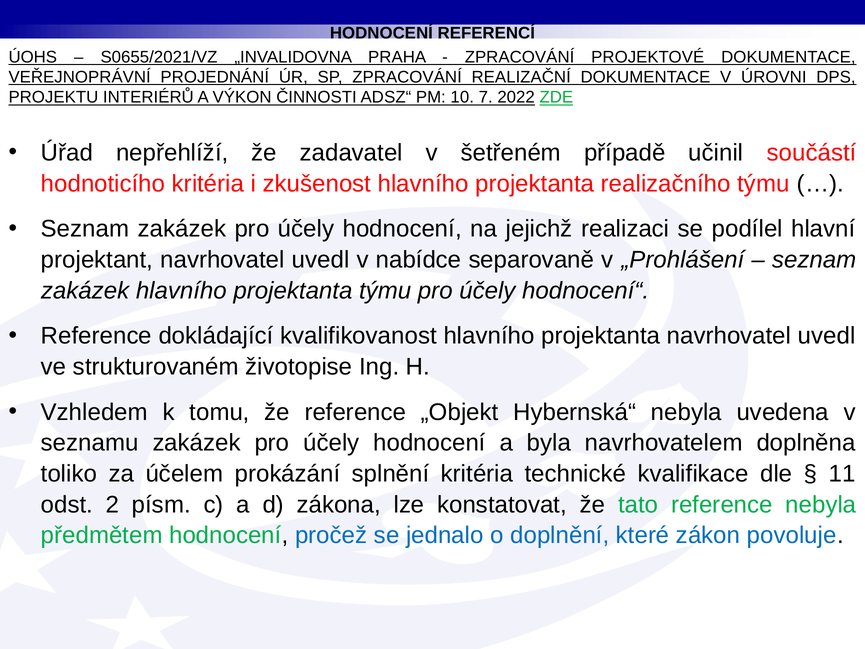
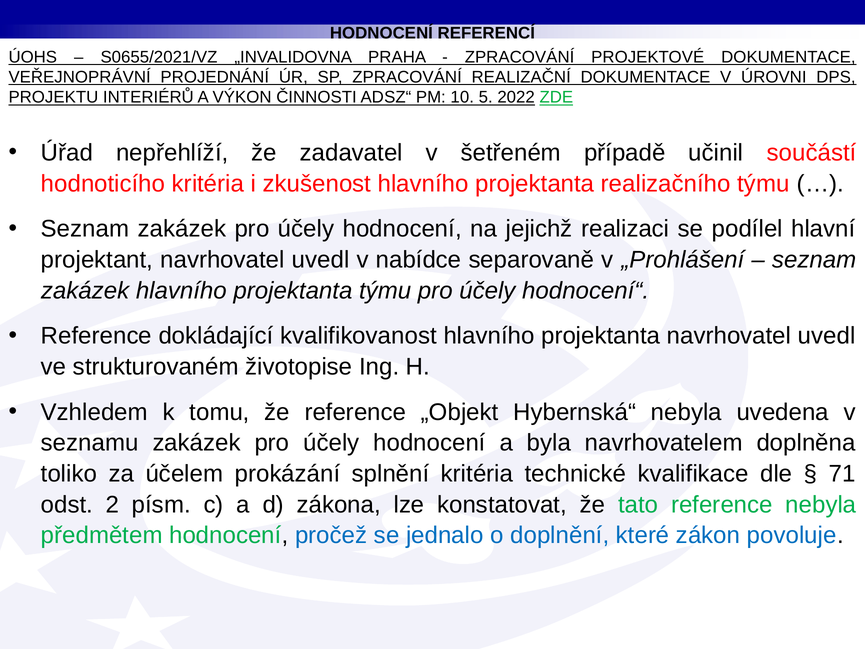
7: 7 -> 5
11: 11 -> 71
